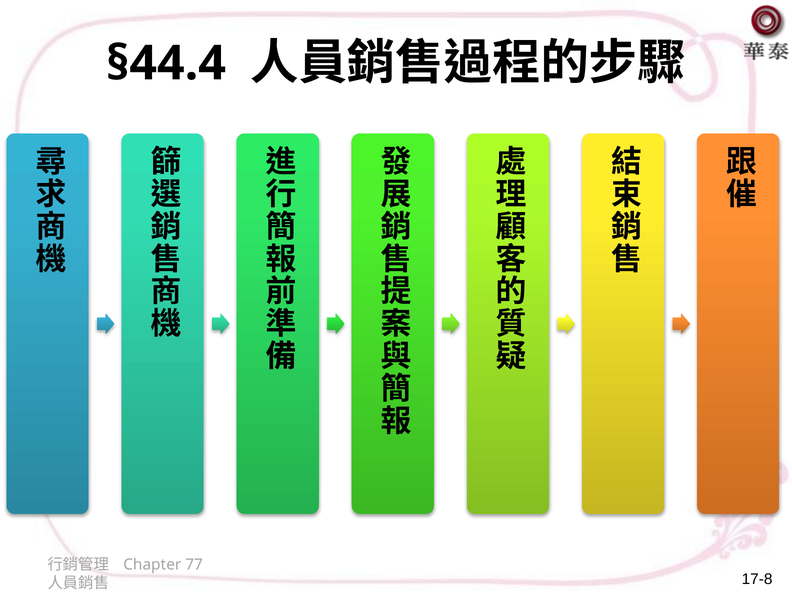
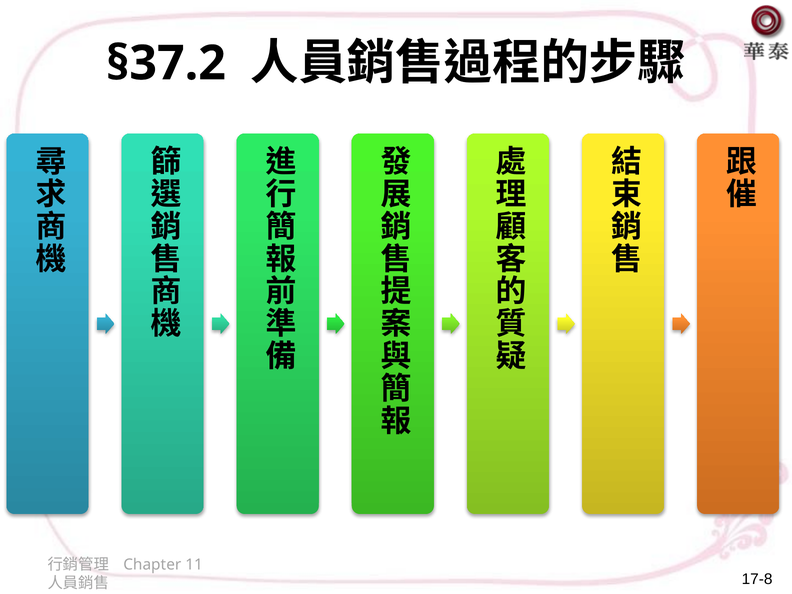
§44.4: §44.4 -> §37.2
77: 77 -> 11
